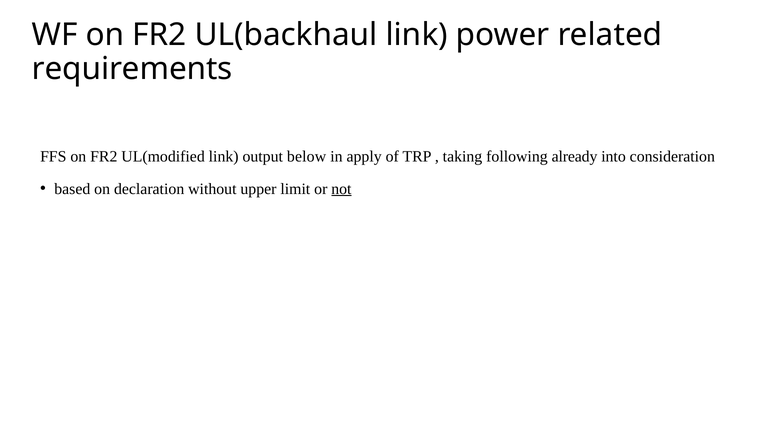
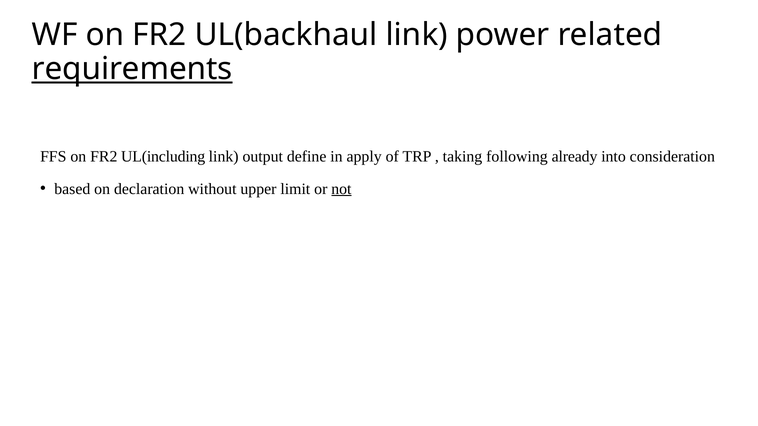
requirements underline: none -> present
UL(modified: UL(modified -> UL(including
below: below -> define
